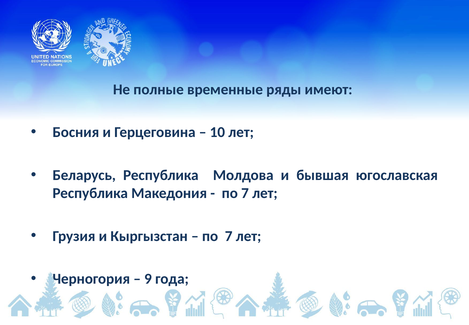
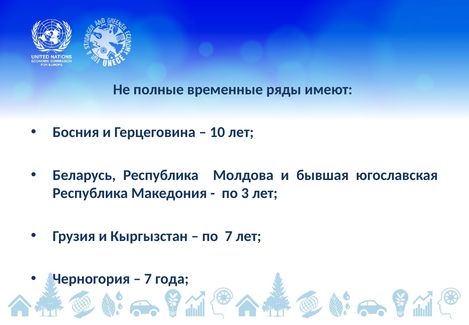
7 at (245, 193): 7 -> 3
9 at (148, 279): 9 -> 7
